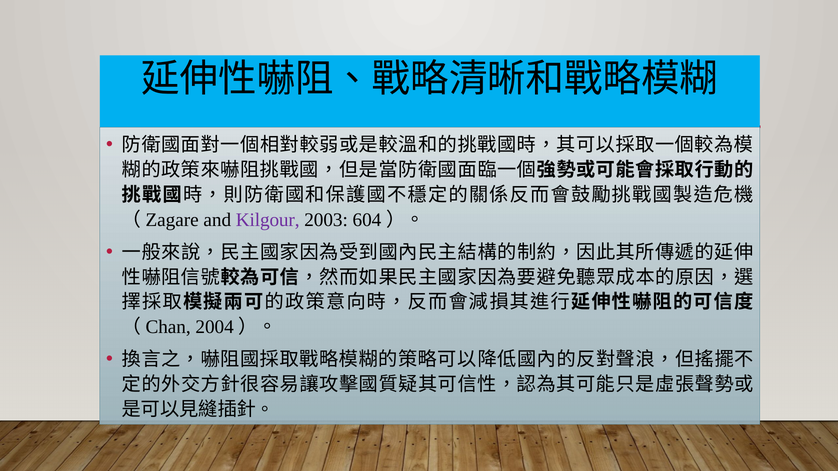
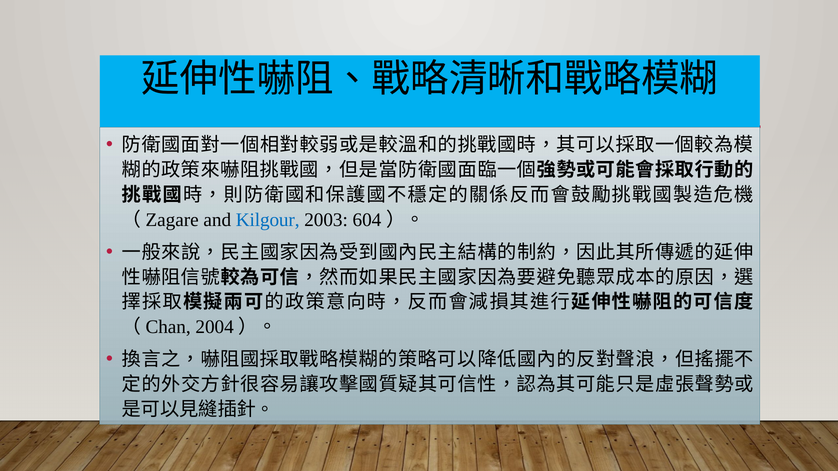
Kilgour colour: purple -> blue
